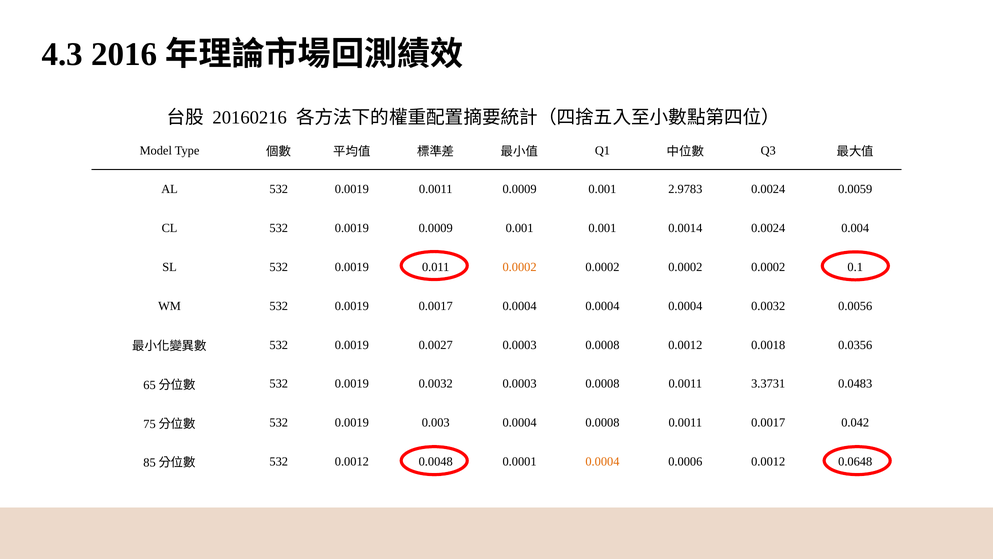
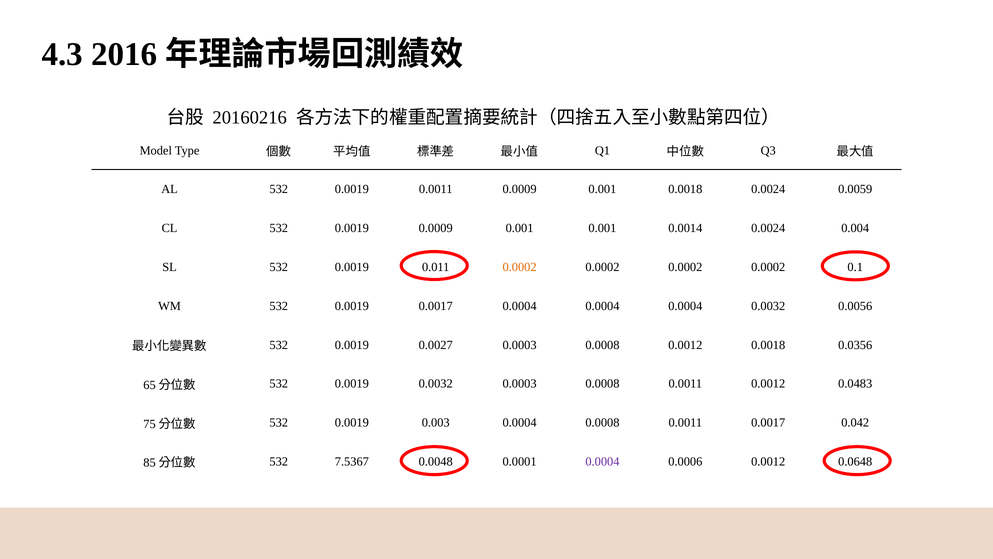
0.001 2.9783: 2.9783 -> 0.0018
0.0011 3.3731: 3.3731 -> 0.0012
532 0.0012: 0.0012 -> 7.5367
0.0004 at (602, 461) colour: orange -> purple
